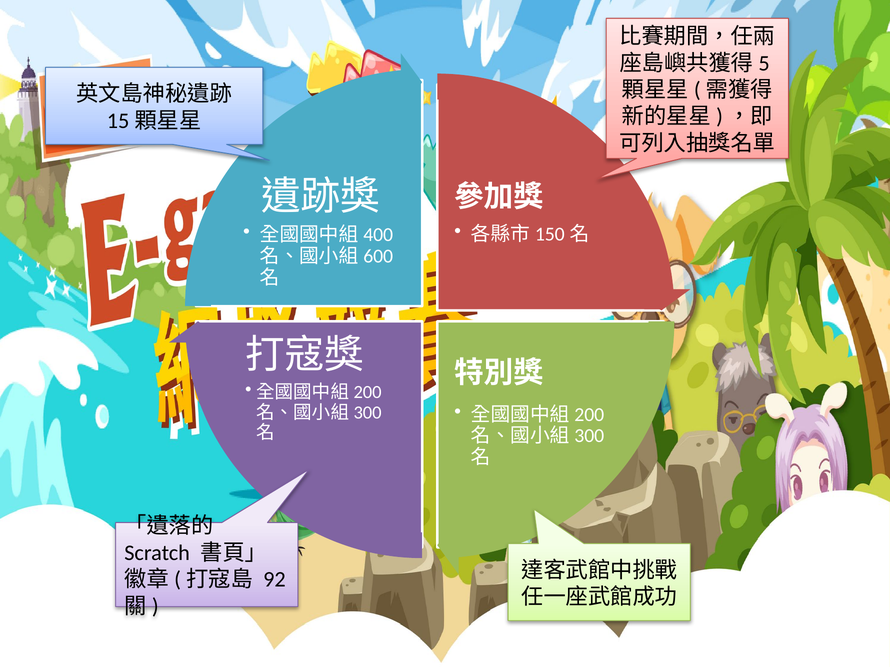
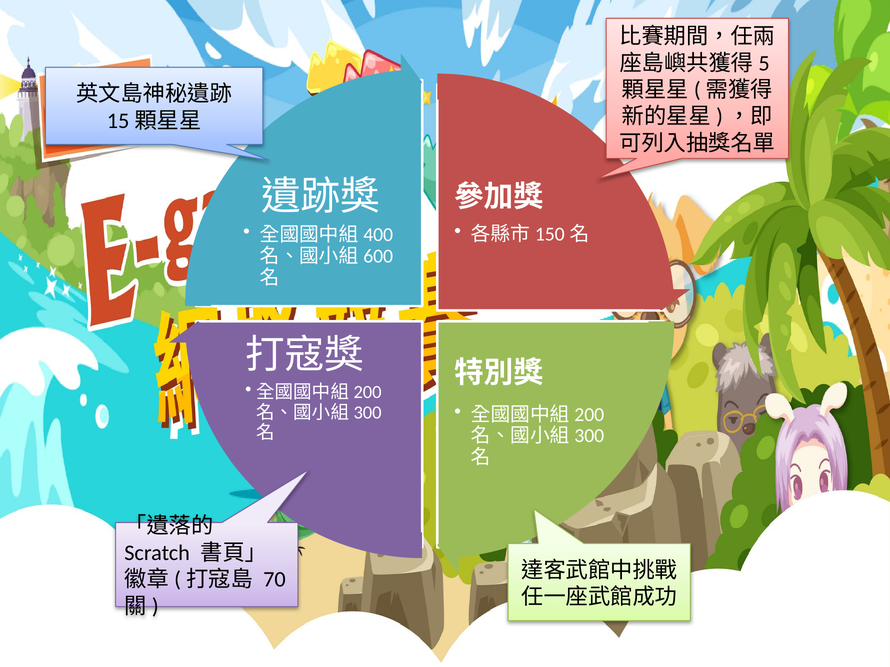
92: 92 -> 70
